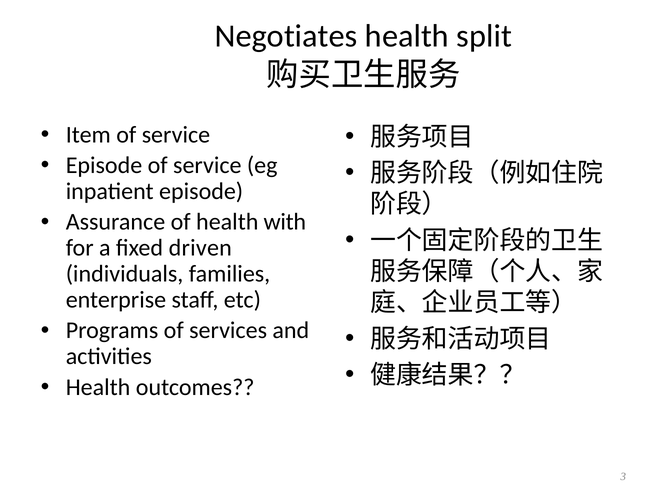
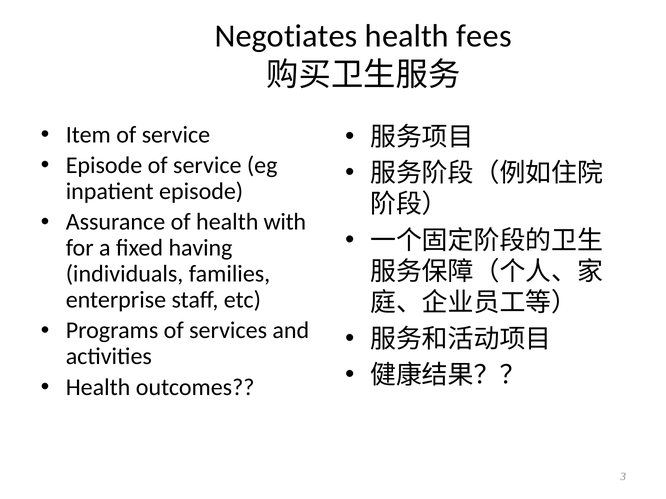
split: split -> fees
driven: driven -> having
